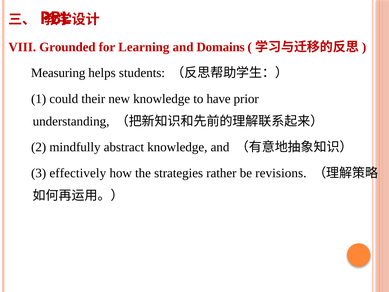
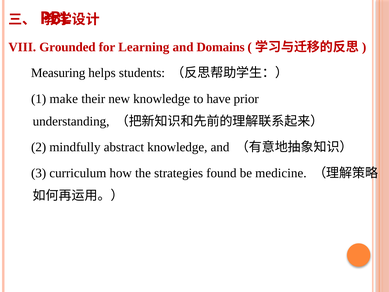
could: could -> make
effectively: effectively -> curriculum
rather: rather -> found
revisions: revisions -> medicine
